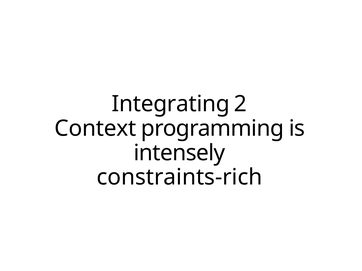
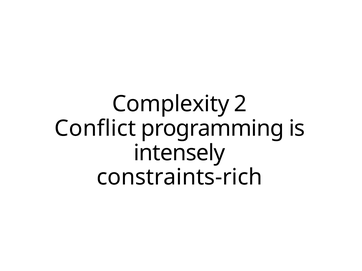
Integrating: Integrating -> Complexity
Context: Context -> Conflict
